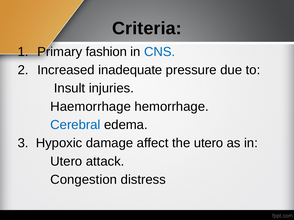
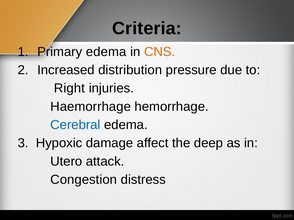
Primary fashion: fashion -> edema
CNS colour: blue -> orange
inadequate: inadequate -> distribution
Insult: Insult -> Right
the utero: utero -> deep
